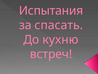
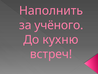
Испытания: Испытания -> Наполнить
спасать: спасать -> учёного
